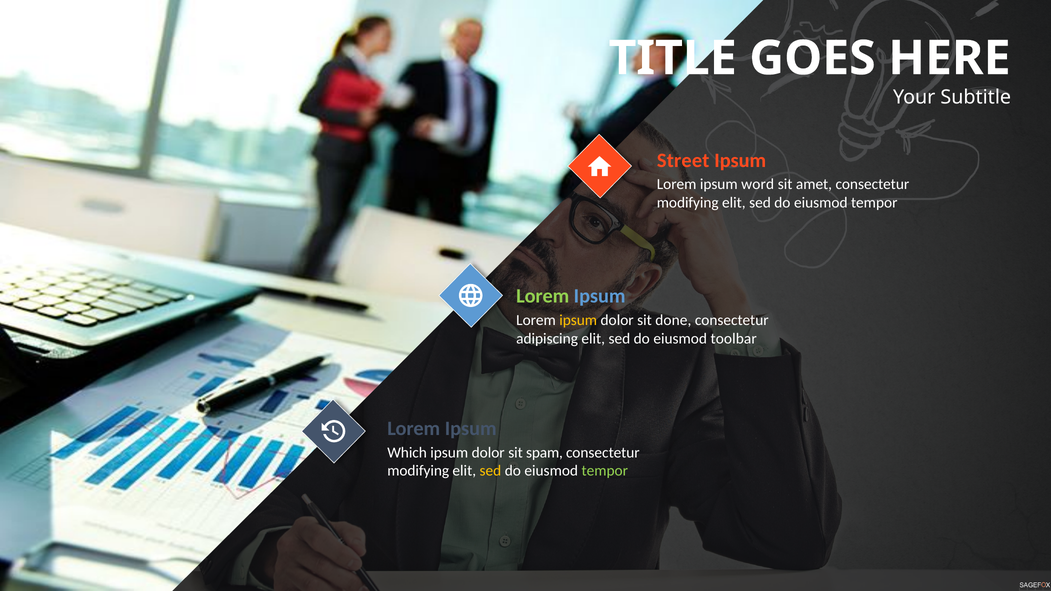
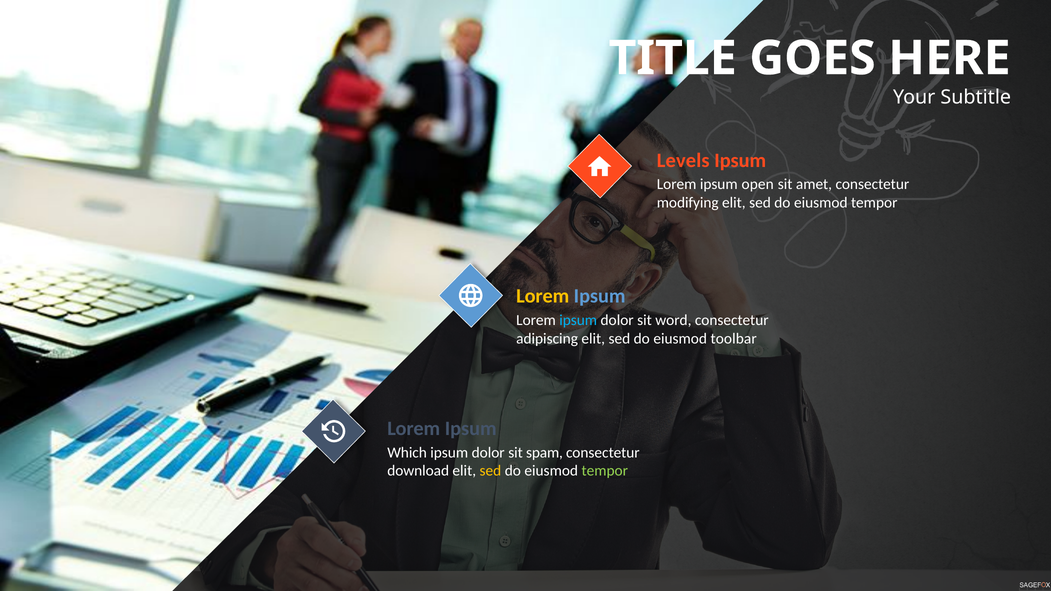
Street: Street -> Levels
word: word -> open
Lorem at (543, 296) colour: light green -> yellow
ipsum at (578, 320) colour: yellow -> light blue
done: done -> word
modifying at (418, 471): modifying -> download
